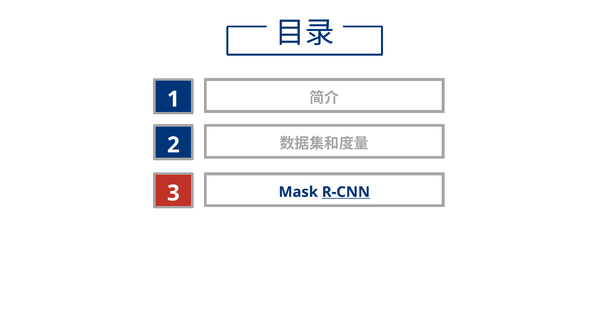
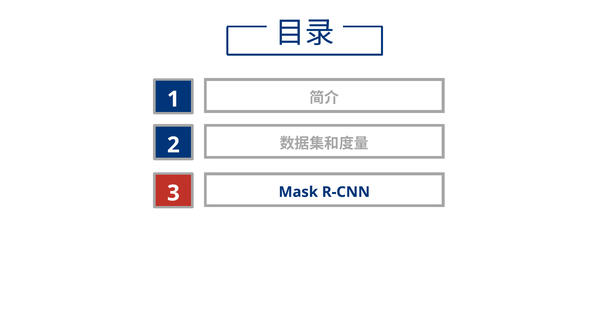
R-CNN underline: present -> none
